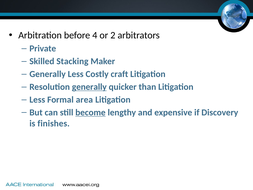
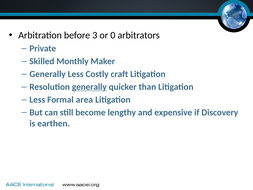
4: 4 -> 3
2: 2 -> 0
Stacking: Stacking -> Monthly
become underline: present -> none
finishes: finishes -> earthen
